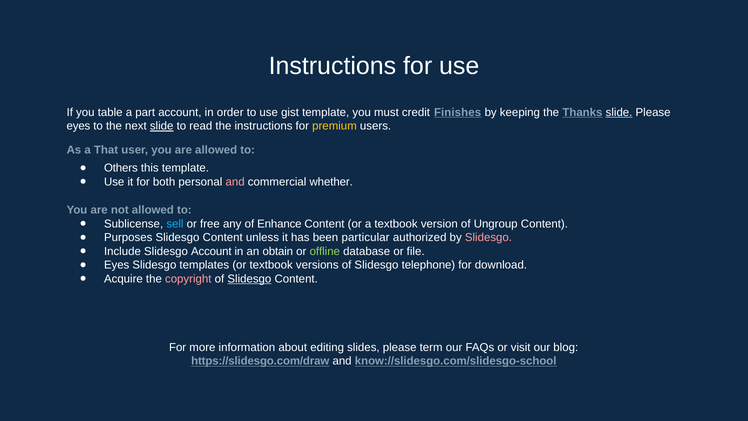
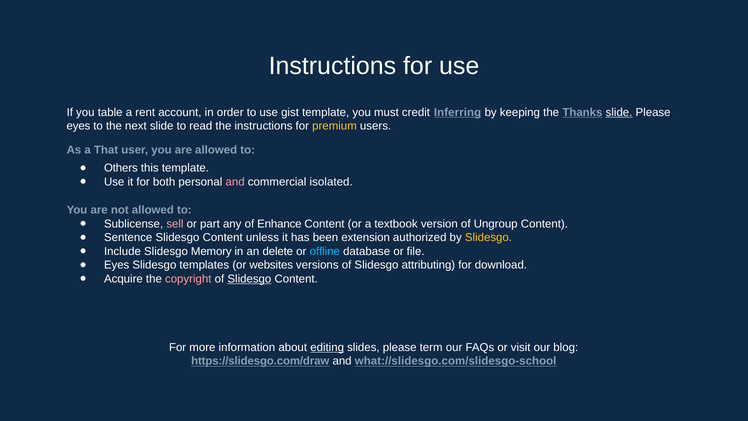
part: part -> rent
Finishes: Finishes -> Inferring
slide at (162, 126) underline: present -> none
whether: whether -> isolated
sell colour: light blue -> pink
free: free -> part
Purposes: Purposes -> Sentence
particular: particular -> extension
Slidesgo at (488, 237) colour: pink -> yellow
Slidesgo Account: Account -> Memory
obtain: obtain -> delete
offline colour: light green -> light blue
or textbook: textbook -> websites
telephone: telephone -> attributing
editing underline: none -> present
know://slidesgo.com/slidesgo-school: know://slidesgo.com/slidesgo-school -> what://slidesgo.com/slidesgo-school
